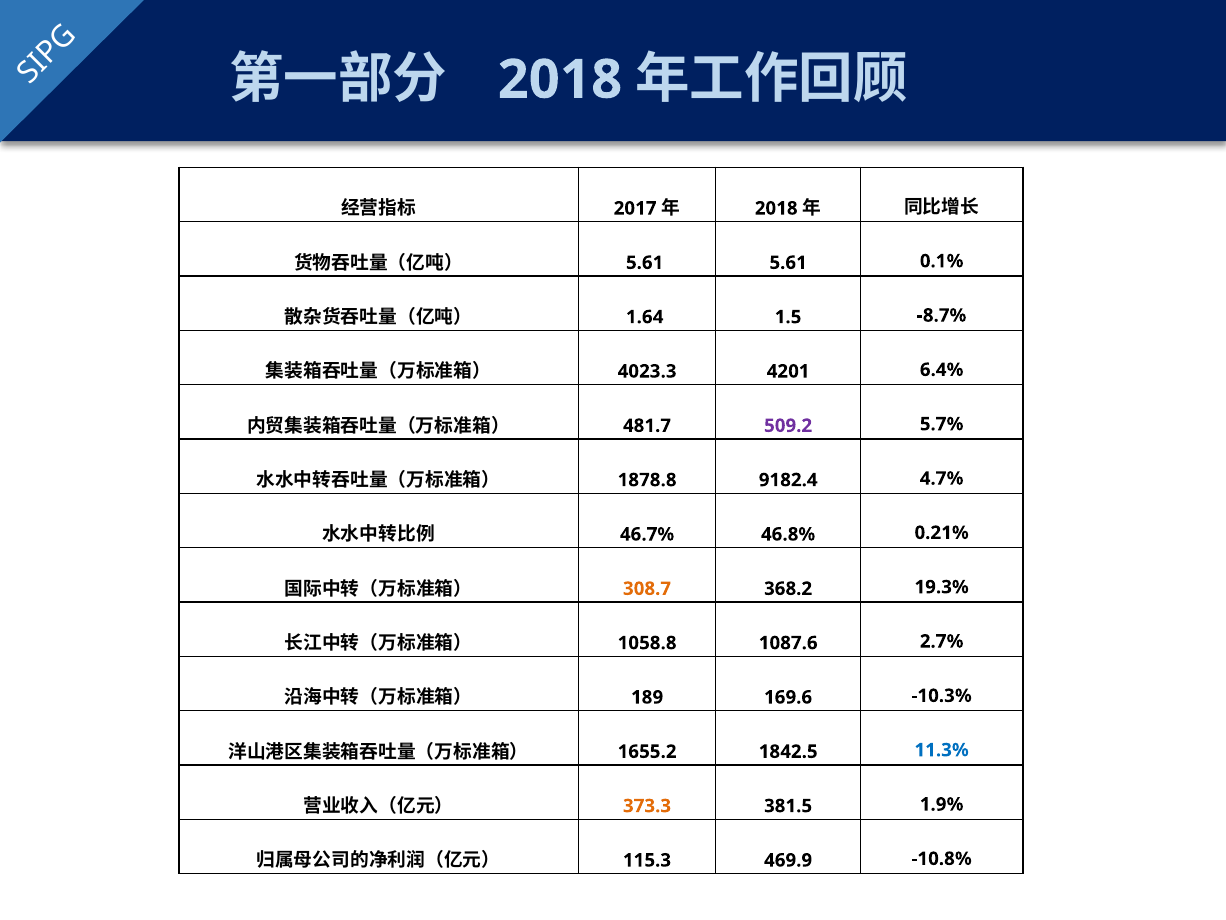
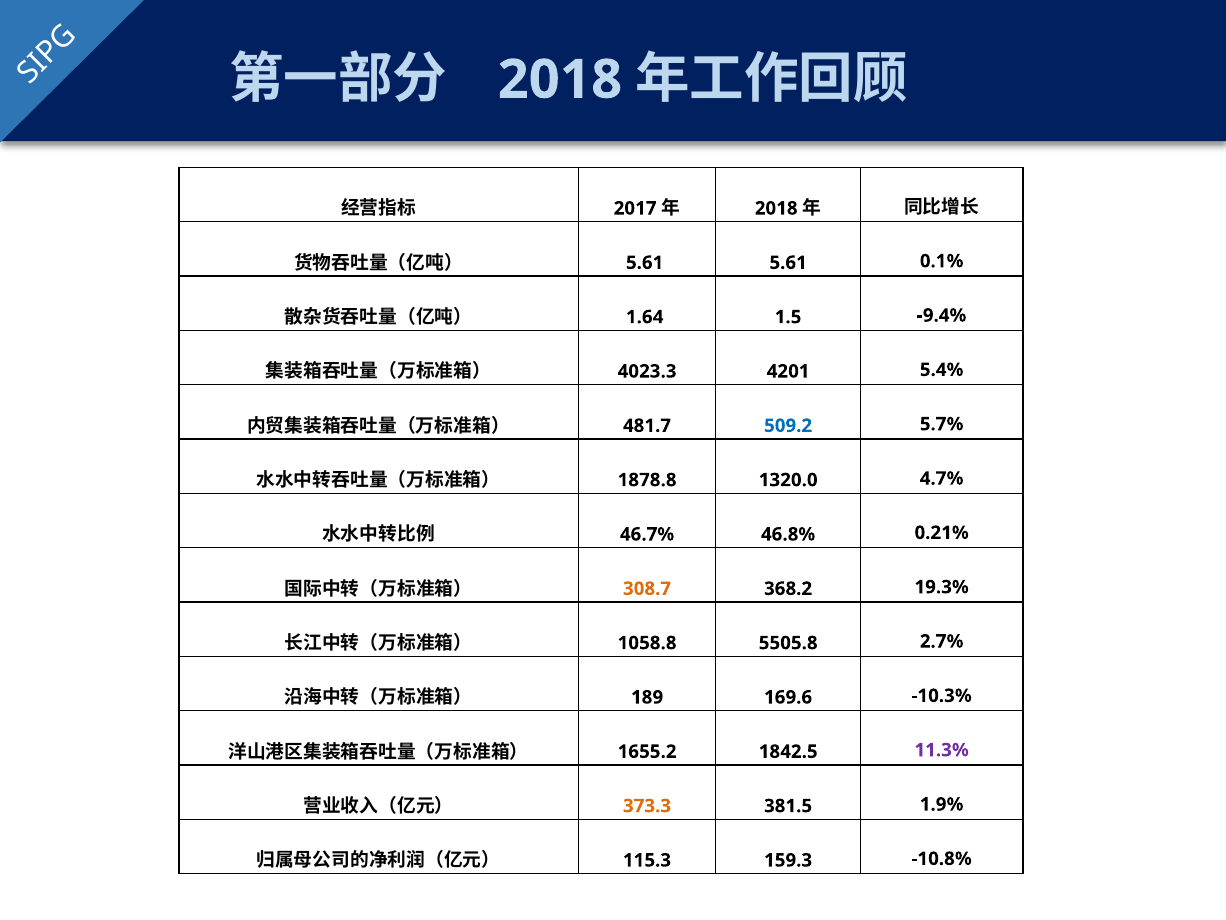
-8.7%: -8.7% -> -9.4%
6.4%: 6.4% -> 5.4%
509.2 colour: purple -> blue
9182.4: 9182.4 -> 1320.0
1087.6: 1087.6 -> 5505.8
11.3% colour: blue -> purple
469.9: 469.9 -> 159.3
